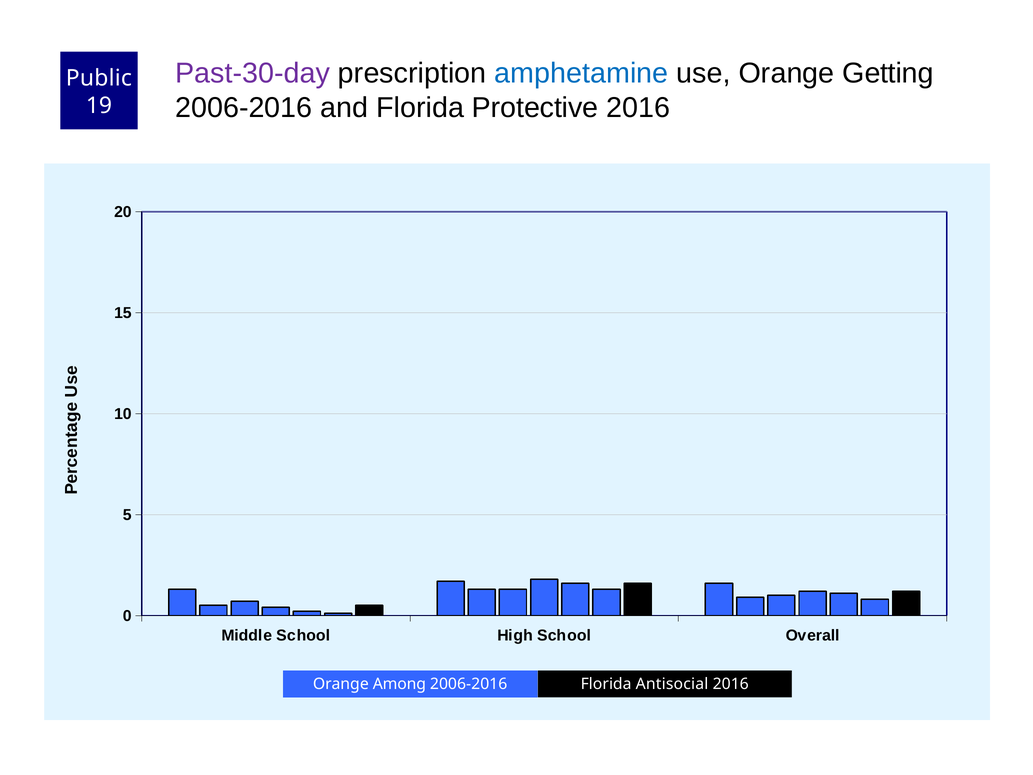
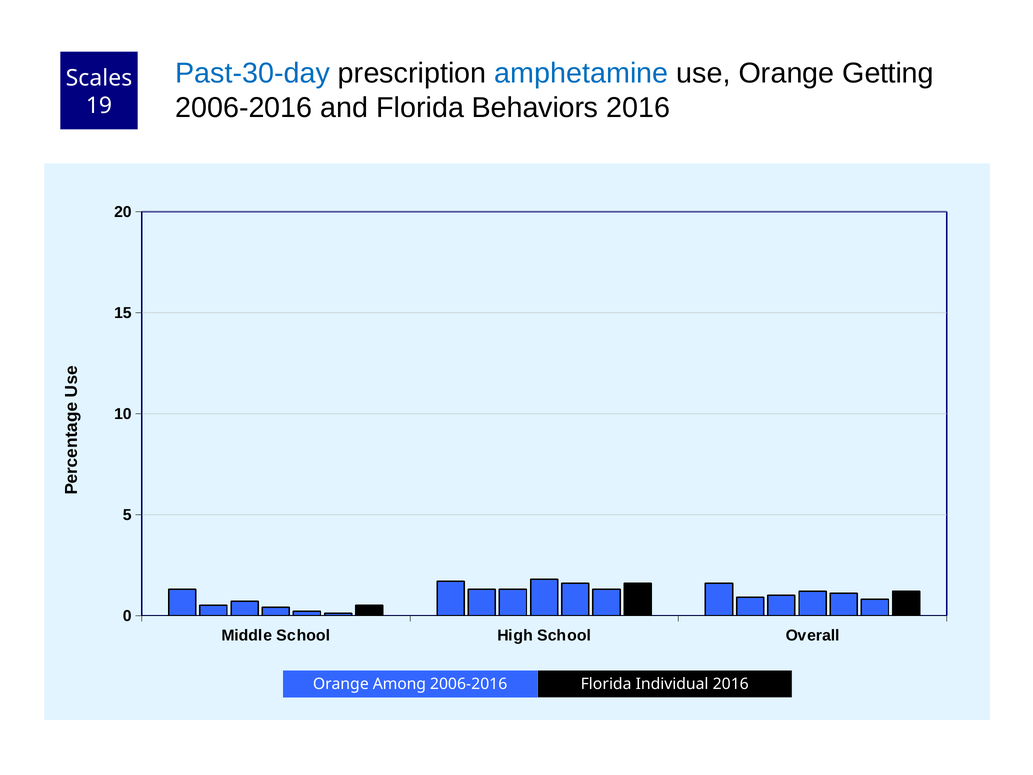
Past-30-day colour: purple -> blue
Public: Public -> Scales
Protective: Protective -> Behaviors
Antisocial: Antisocial -> Individual
